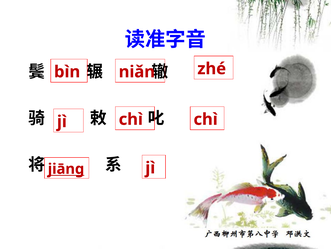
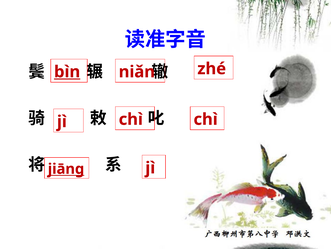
bìn underline: none -> present
